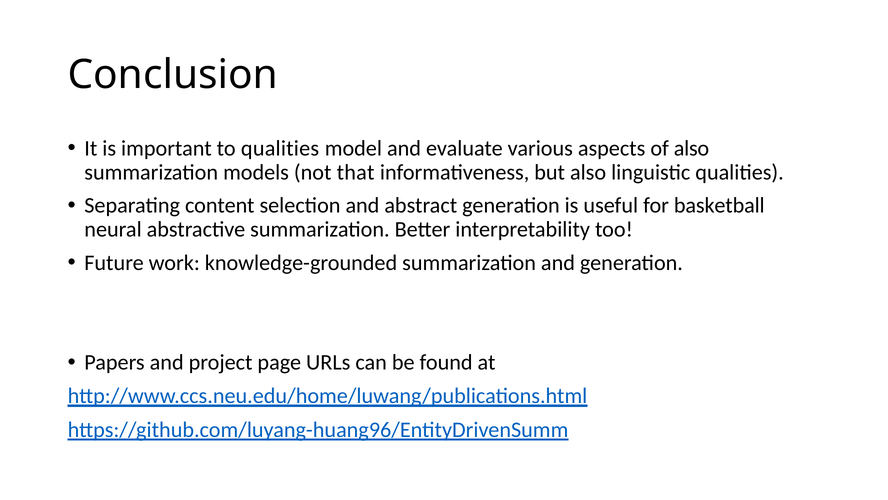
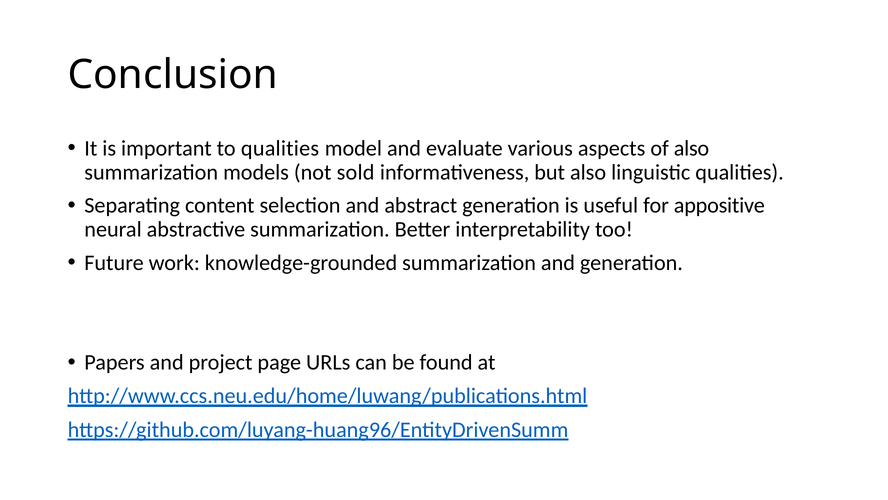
that: that -> sold
basketball: basketball -> appositive
